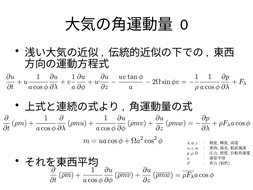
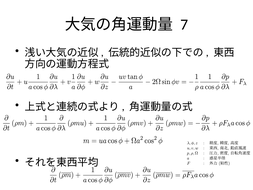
0: 0 -> 7
